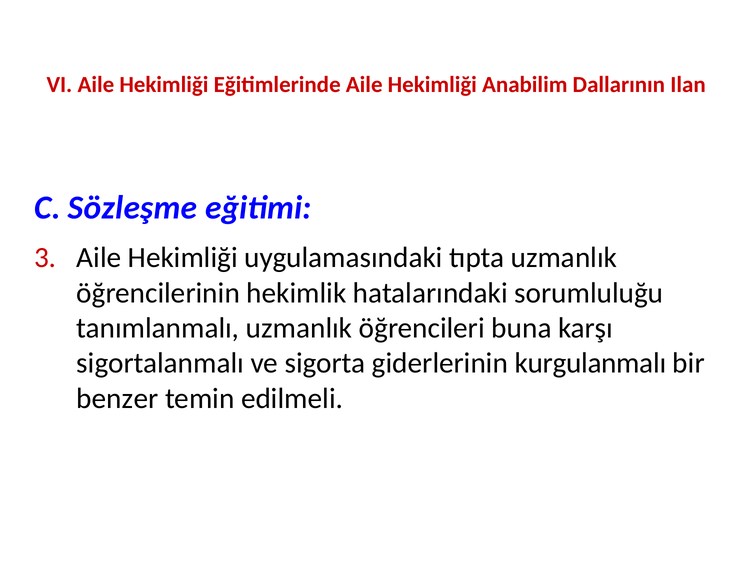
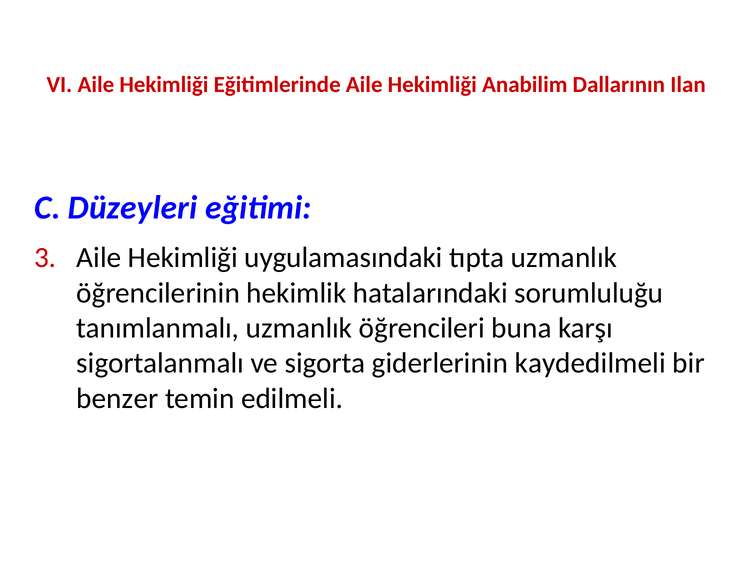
Sözleşme: Sözleşme -> Düzeyleri
kurgulanmalı: kurgulanmalı -> kaydedilmeli
